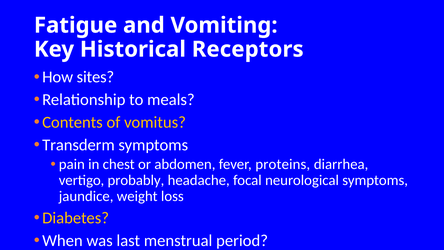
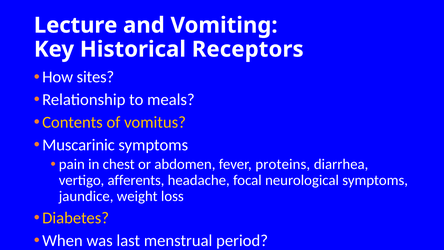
Fatigue: Fatigue -> Lecture
Transderm: Transderm -> Muscarinic
probably: probably -> afferents
